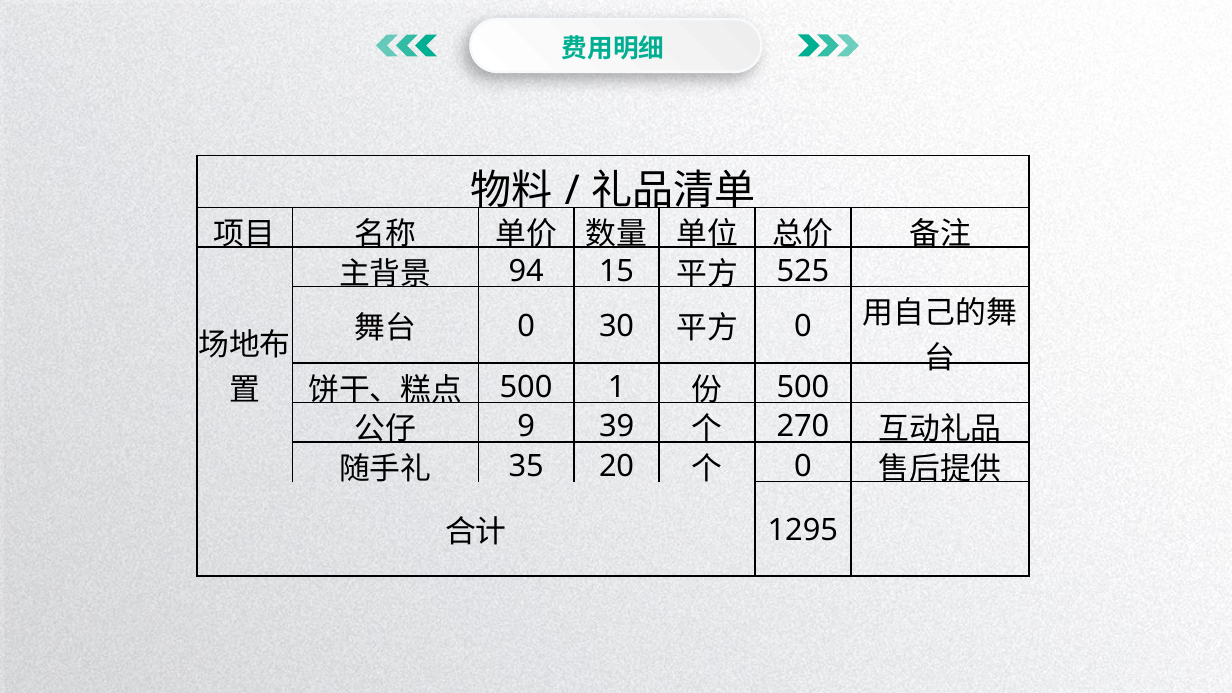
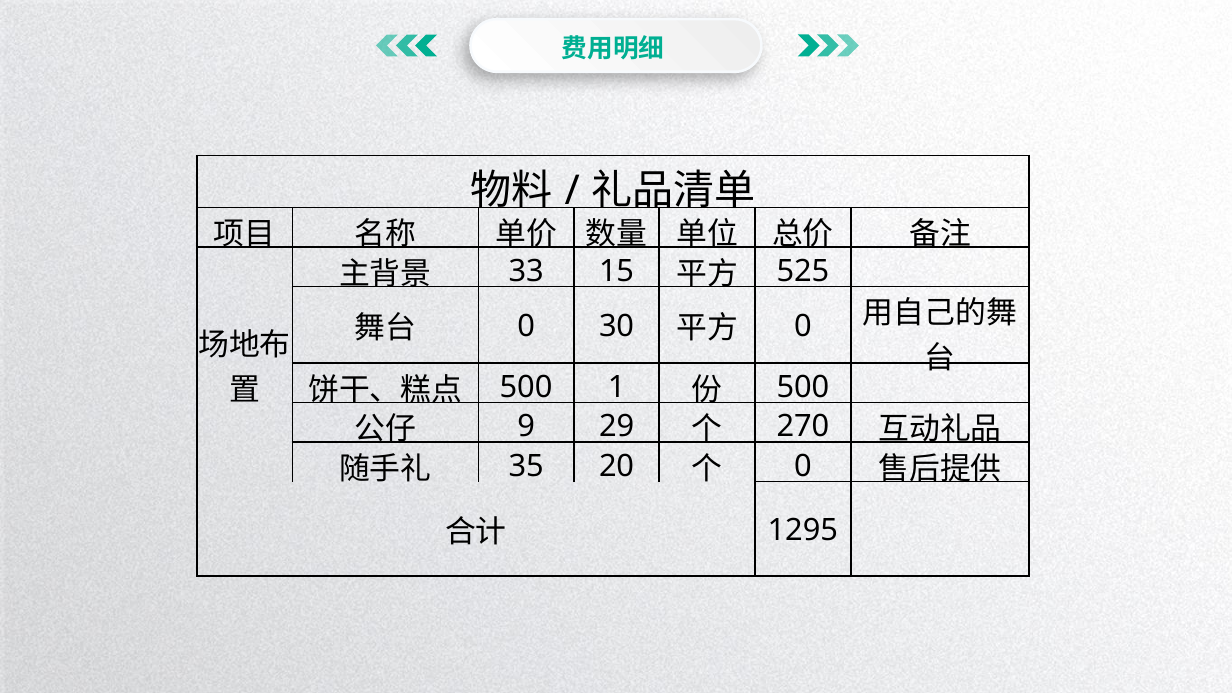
94: 94 -> 33
39: 39 -> 29
